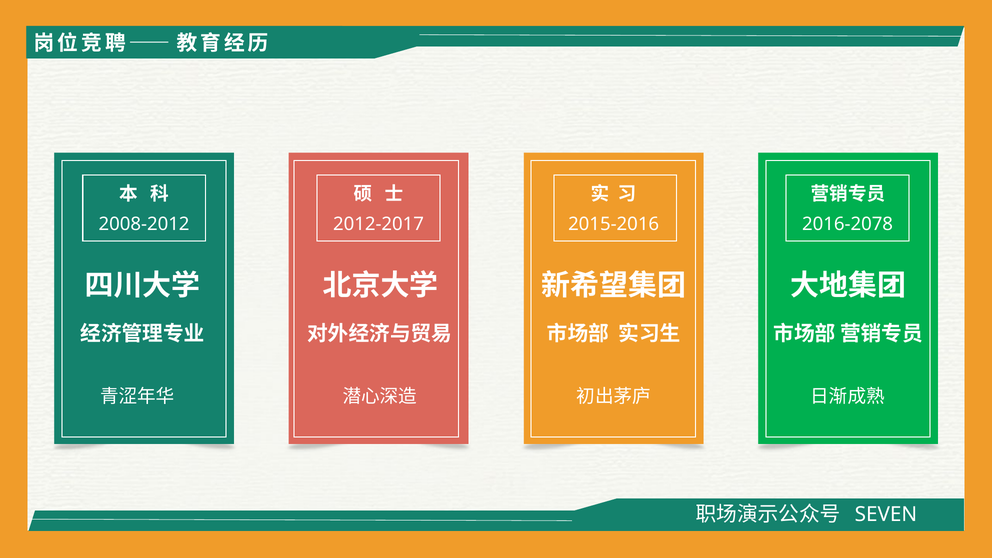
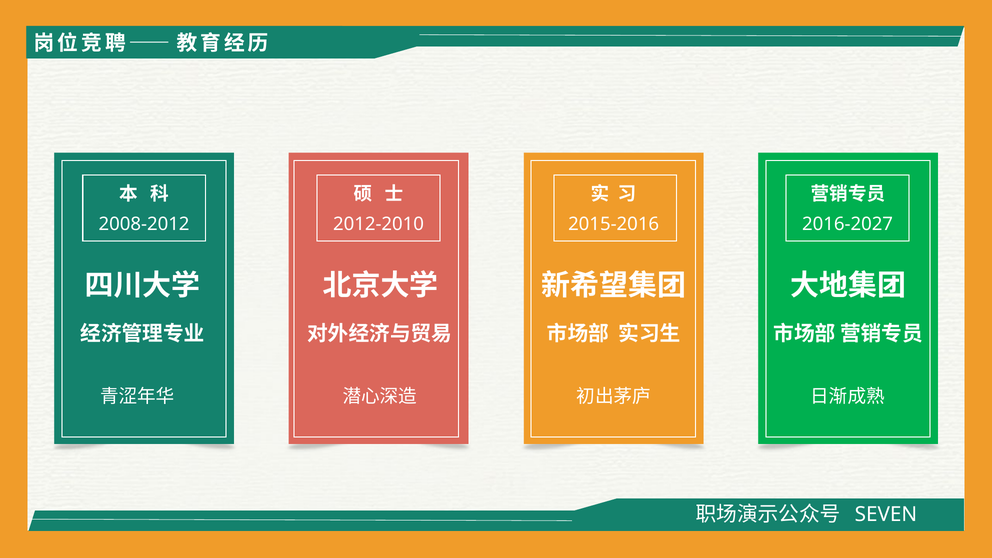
2012-2017: 2012-2017 -> 2012-2010
2016-2078: 2016-2078 -> 2016-2027
